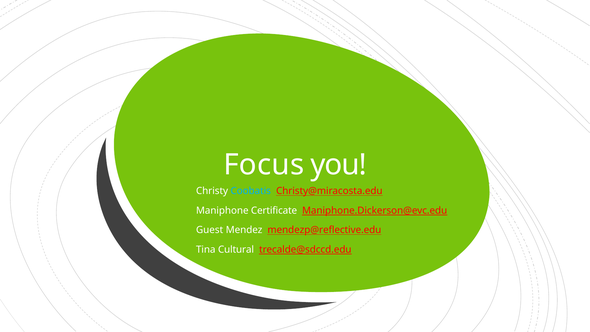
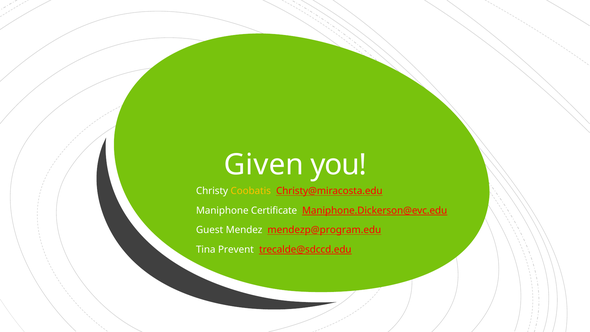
Focus: Focus -> Given
Coobatis colour: light blue -> yellow
mendezp@reflective.edu: mendezp@reflective.edu -> mendezp@program.edu
Cultural: Cultural -> Prevent
